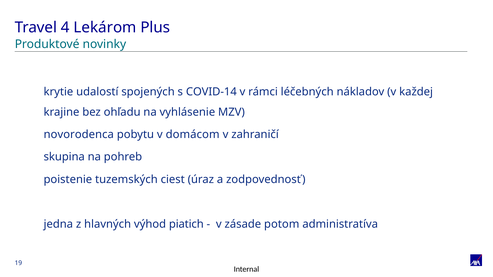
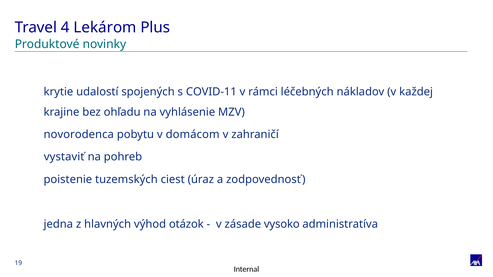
COVID-14: COVID-14 -> COVID-11
skupina: skupina -> vystaviť
piatich: piatich -> otázok
potom: potom -> vysoko
